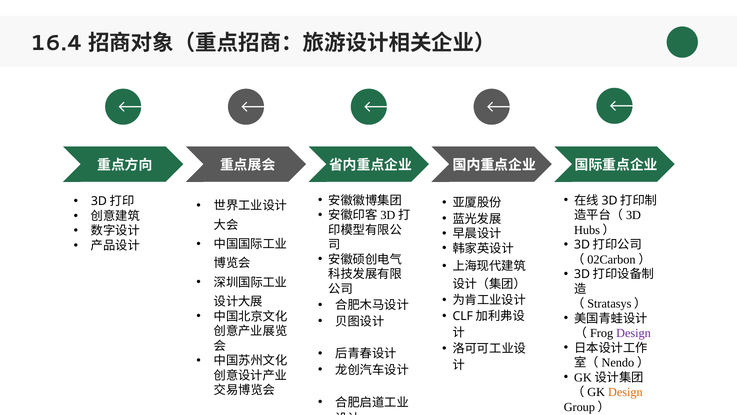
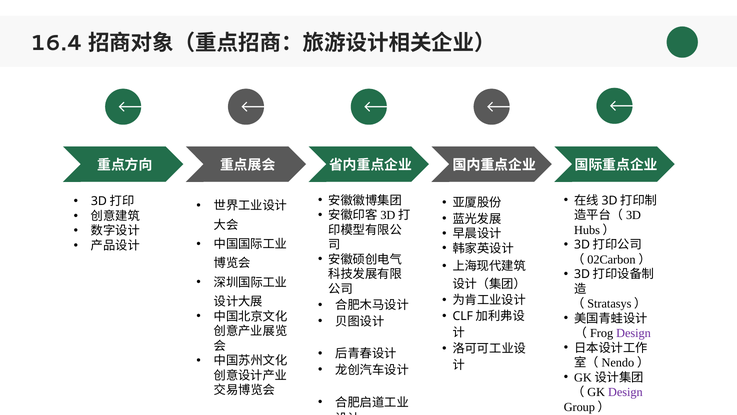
Design at (625, 392) colour: orange -> purple
